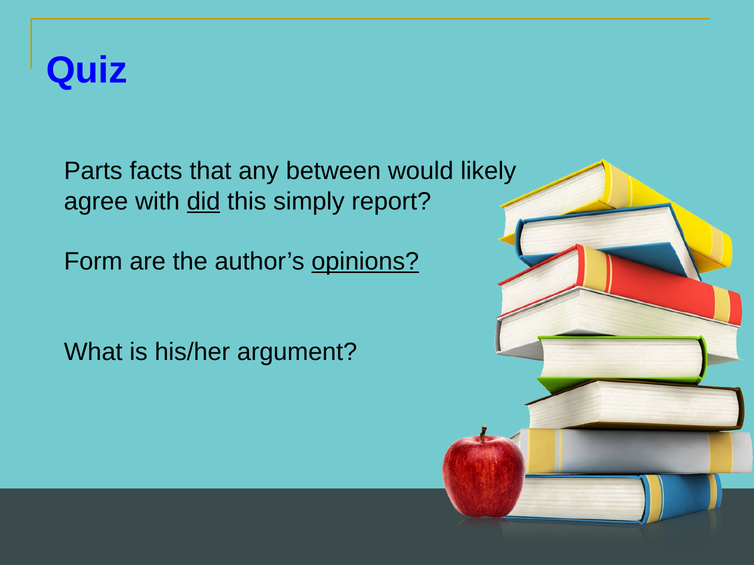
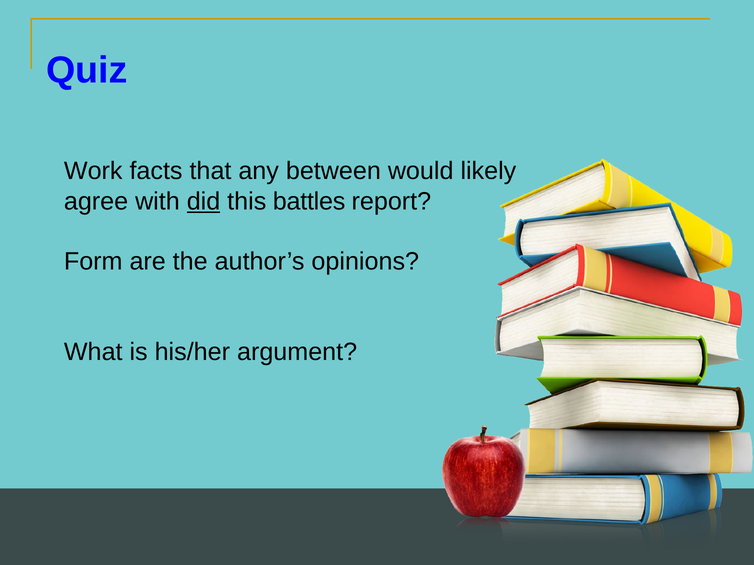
Parts: Parts -> Work
simply: simply -> battles
opinions underline: present -> none
